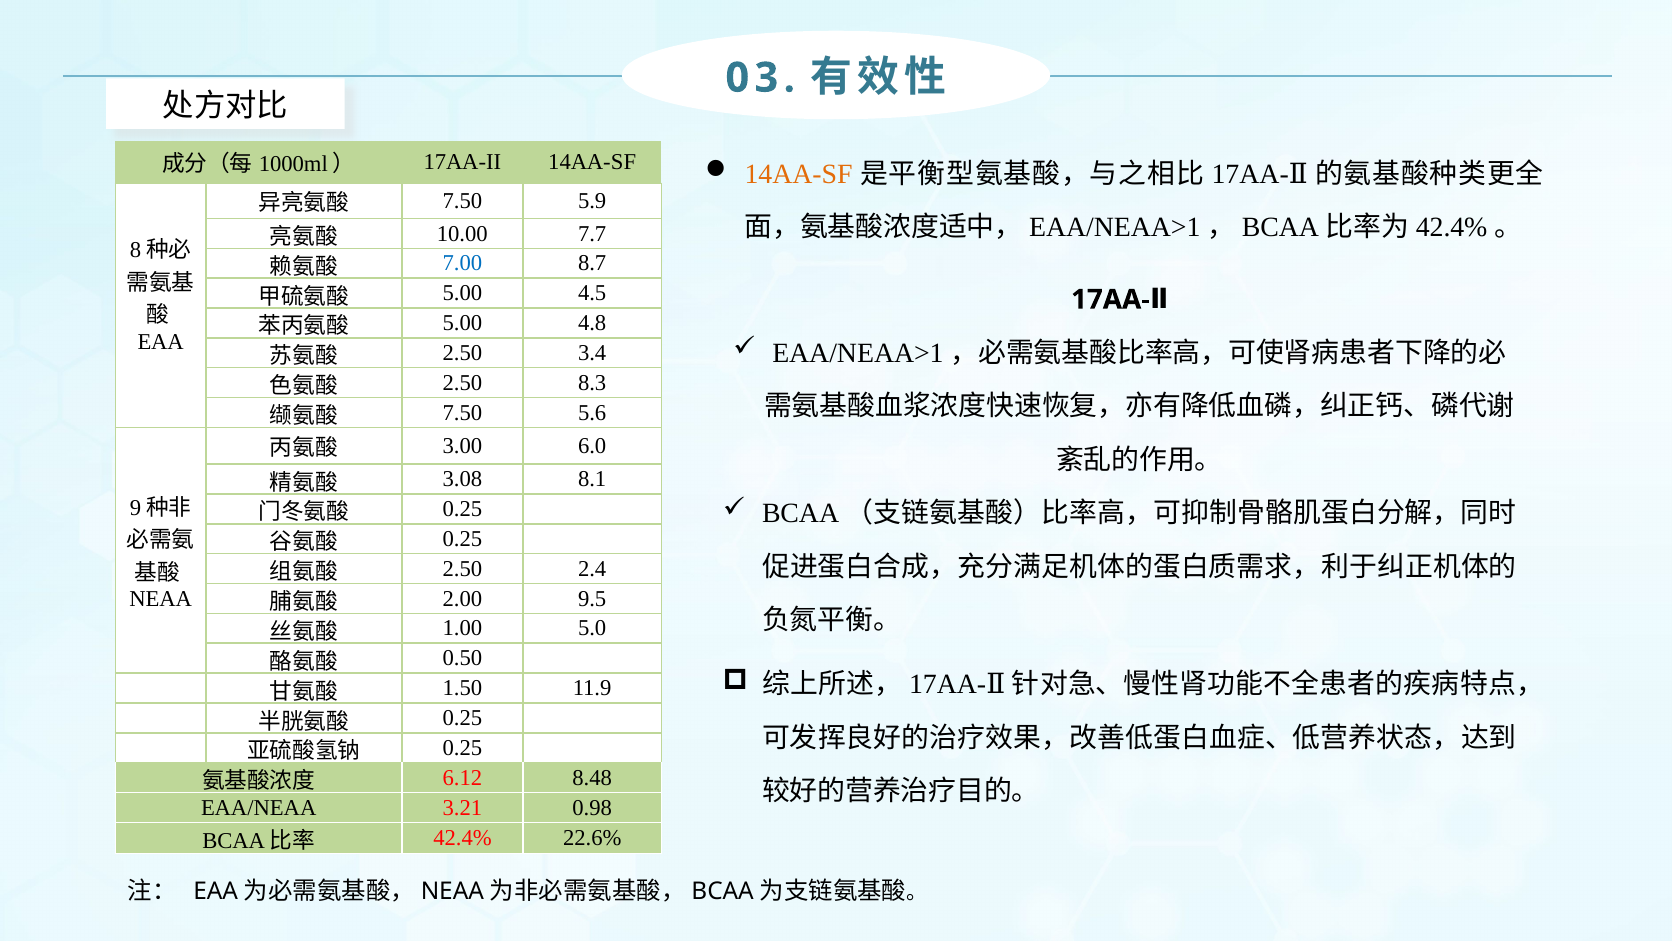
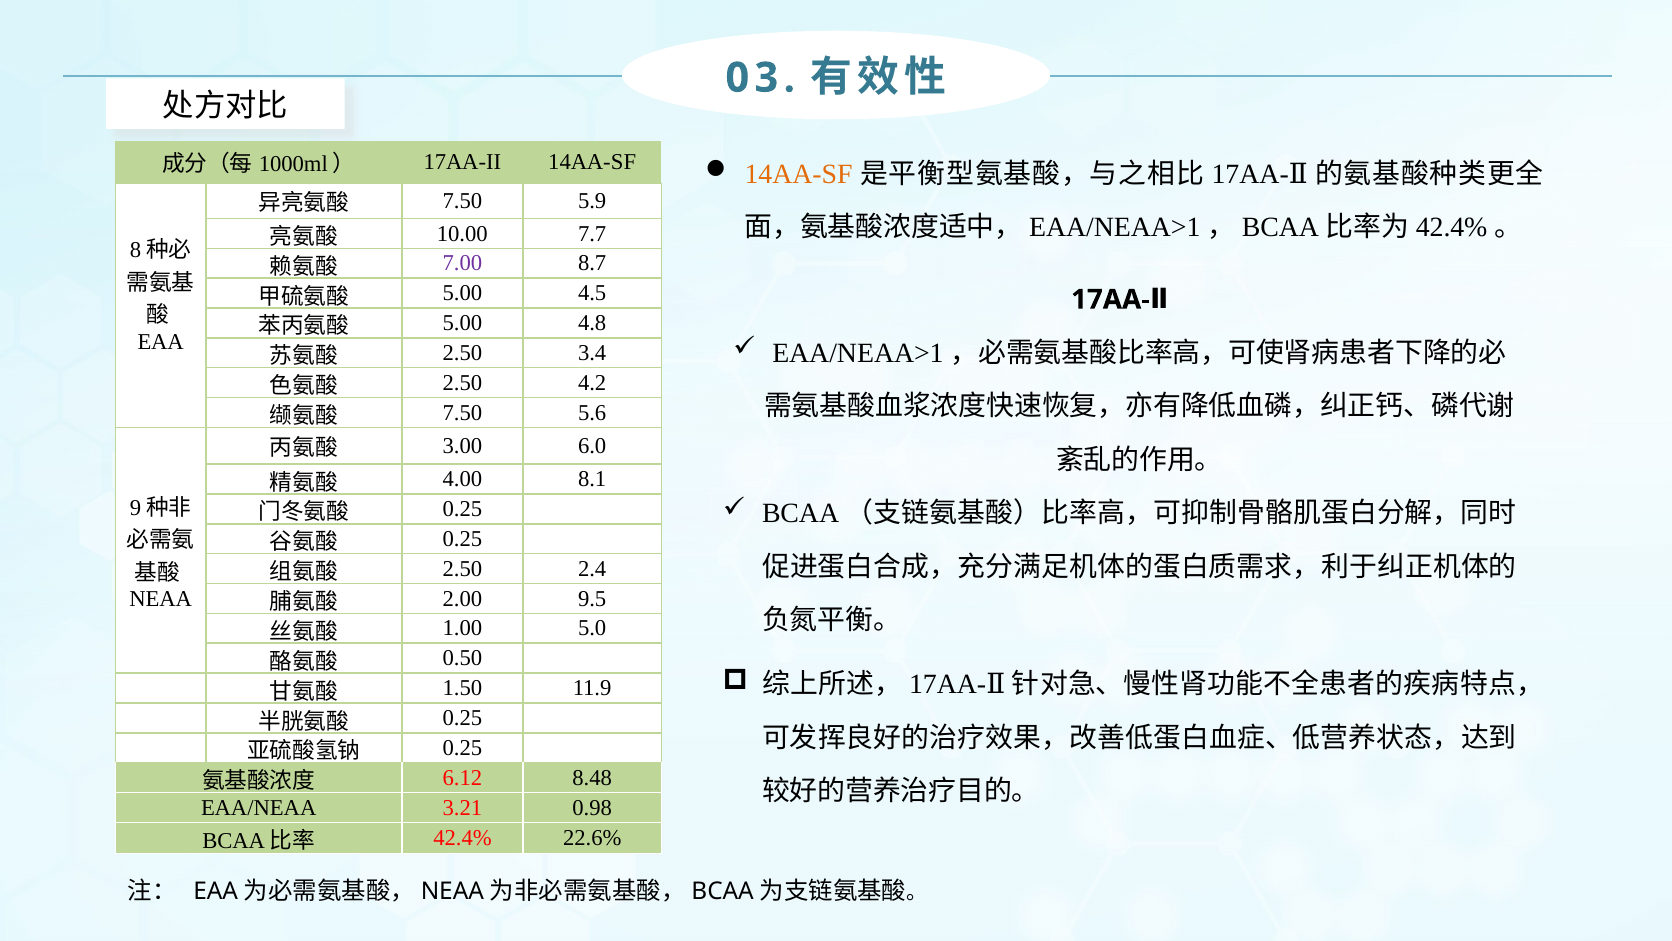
7.00 colour: blue -> purple
8.3: 8.3 -> 4.2
3.08: 3.08 -> 4.00
